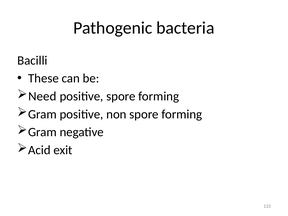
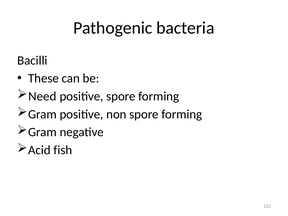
exit: exit -> fish
